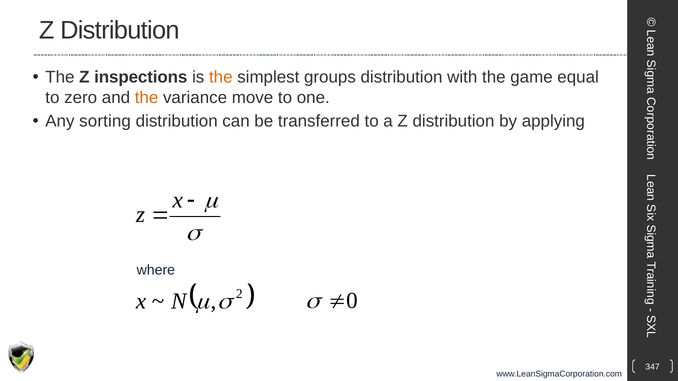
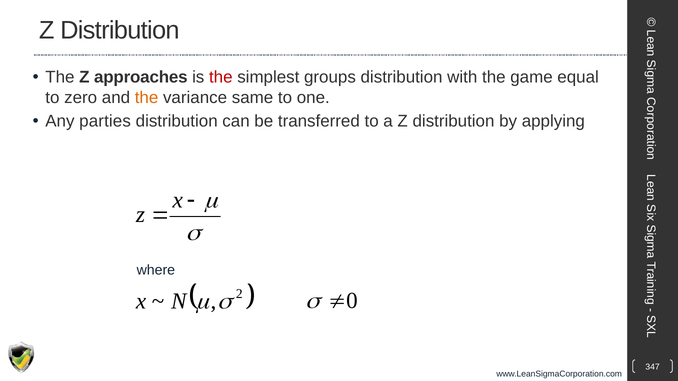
inspections: inspections -> approaches
the at (221, 77) colour: orange -> red
move: move -> same
sorting: sorting -> parties
